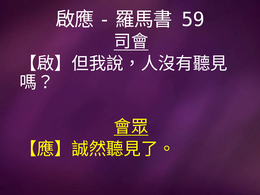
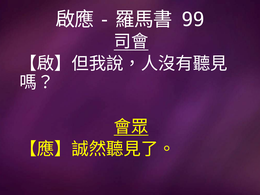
59: 59 -> 99
